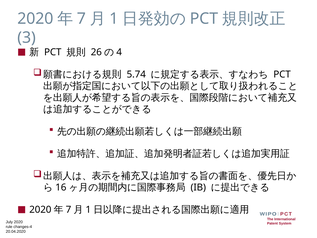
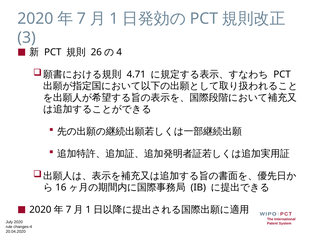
5.74: 5.74 -> 4.71
